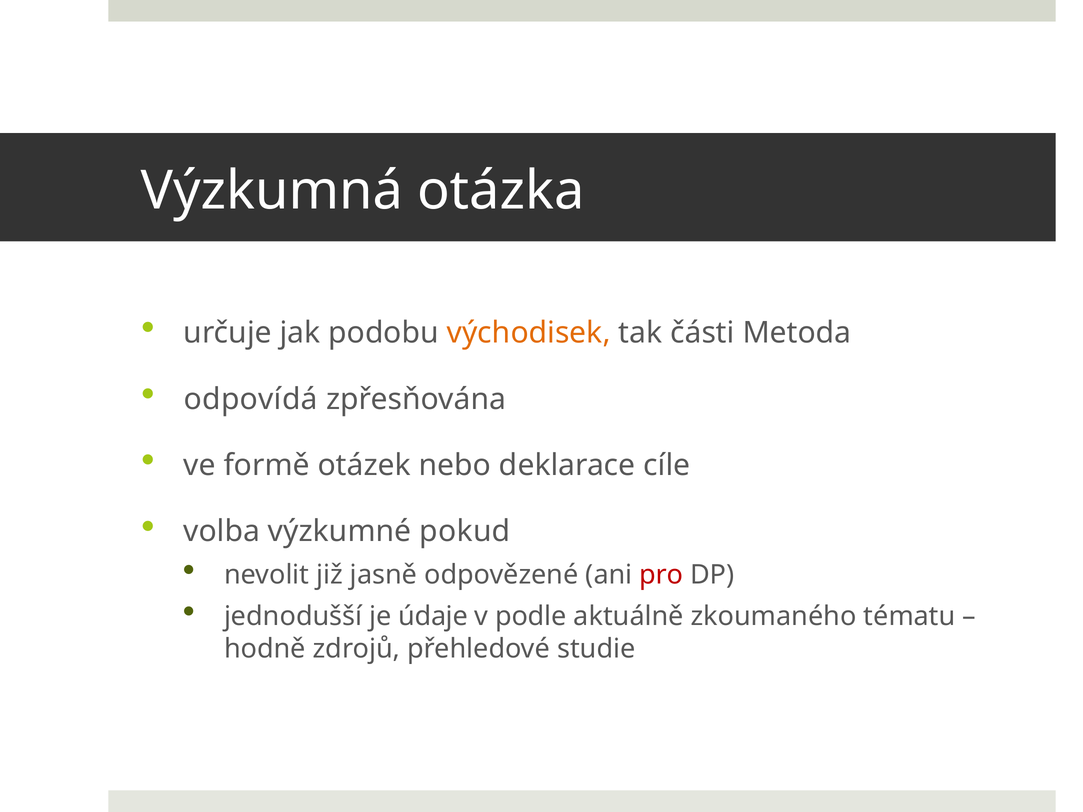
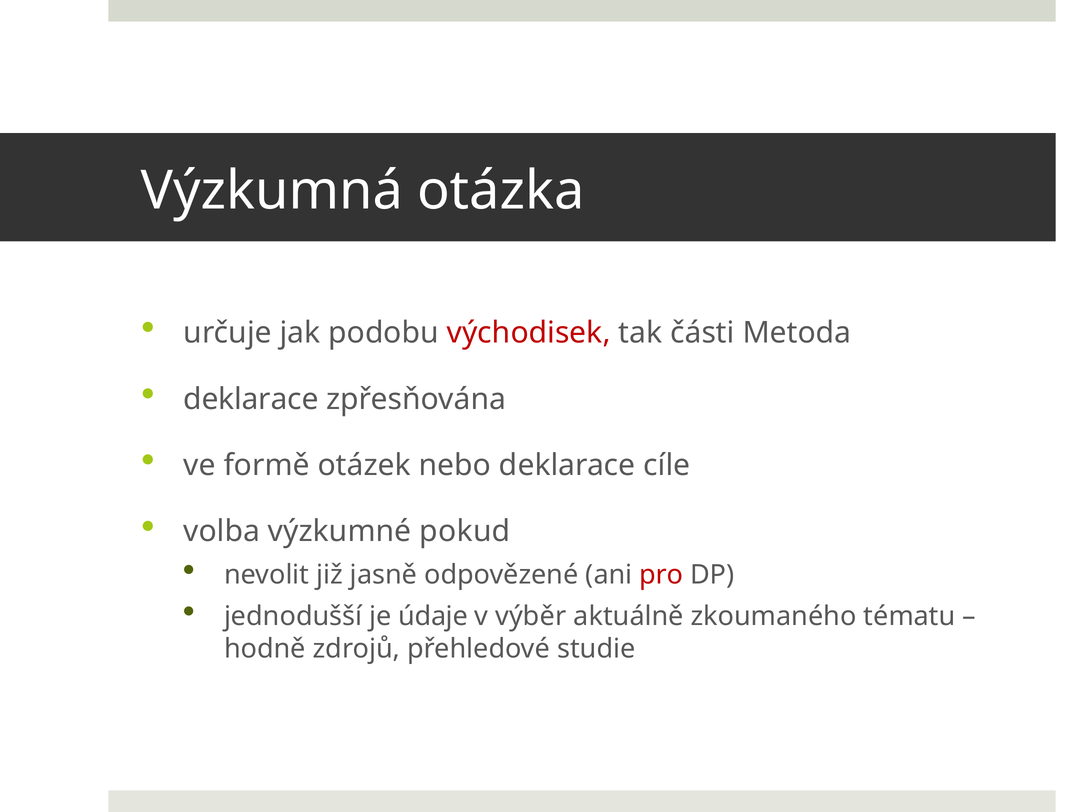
východisek colour: orange -> red
odpovídá at (251, 399): odpovídá -> deklarace
podle: podle -> výběr
